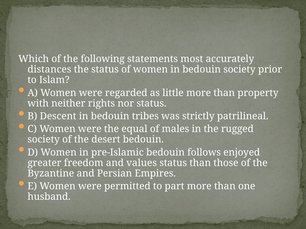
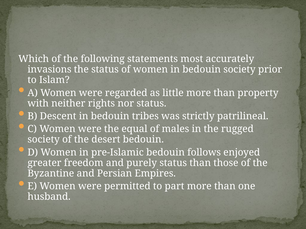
distances: distances -> invasions
values: values -> purely
